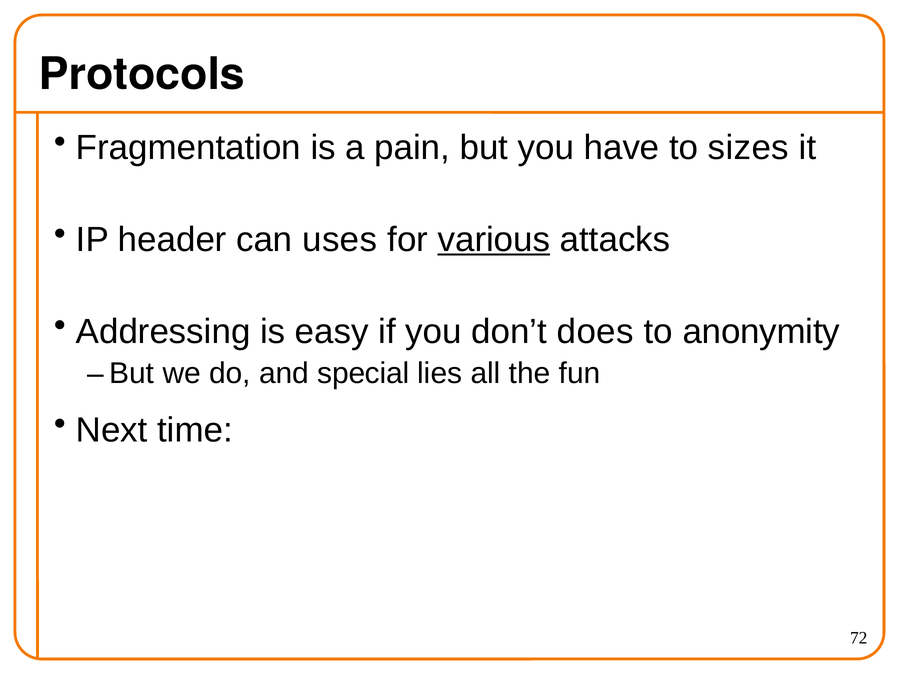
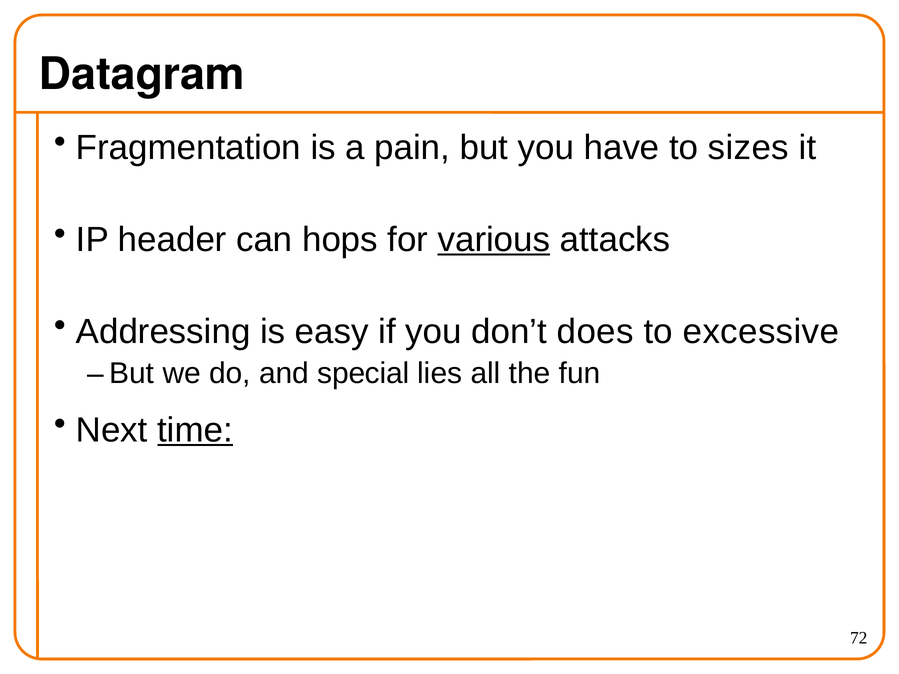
Protocols: Protocols -> Datagram
uses: uses -> hops
anonymity: anonymity -> excessive
time underline: none -> present
